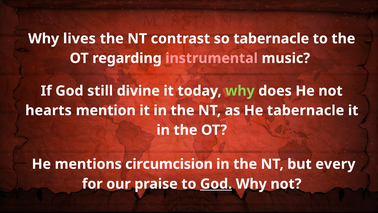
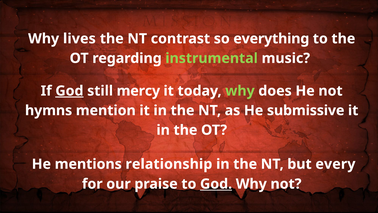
so tabernacle: tabernacle -> everything
instrumental colour: pink -> light green
God at (69, 91) underline: none -> present
divine: divine -> mercy
hearts: hearts -> hymns
He tabernacle: tabernacle -> submissive
circumcision: circumcision -> relationship
